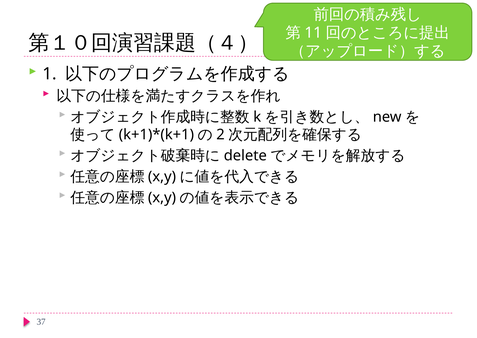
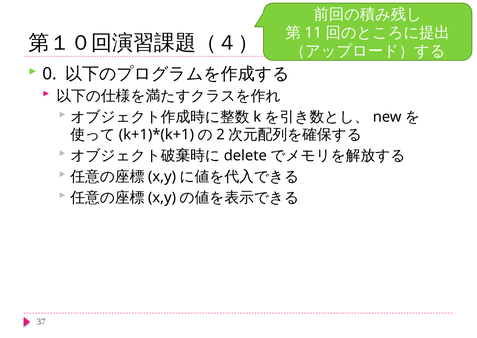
1: 1 -> 0
